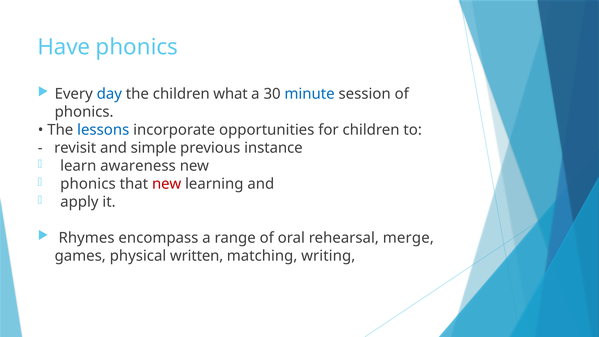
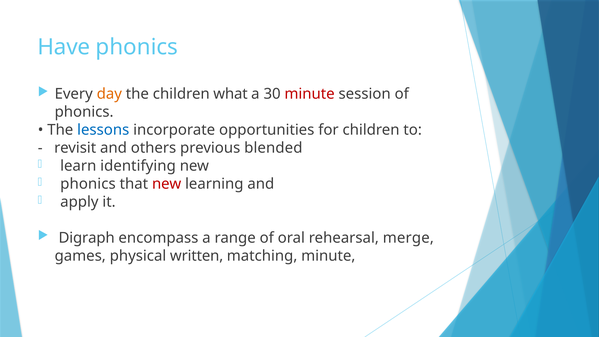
day colour: blue -> orange
minute at (310, 94) colour: blue -> red
simple: simple -> others
instance: instance -> blended
awareness: awareness -> identifying
Rhymes: Rhymes -> Digraph
matching writing: writing -> minute
